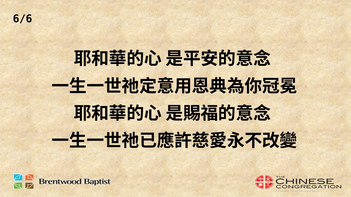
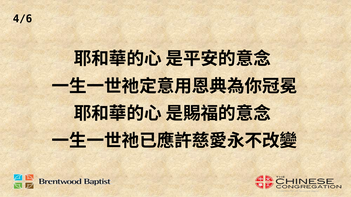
6/6: 6/6 -> 4/6
